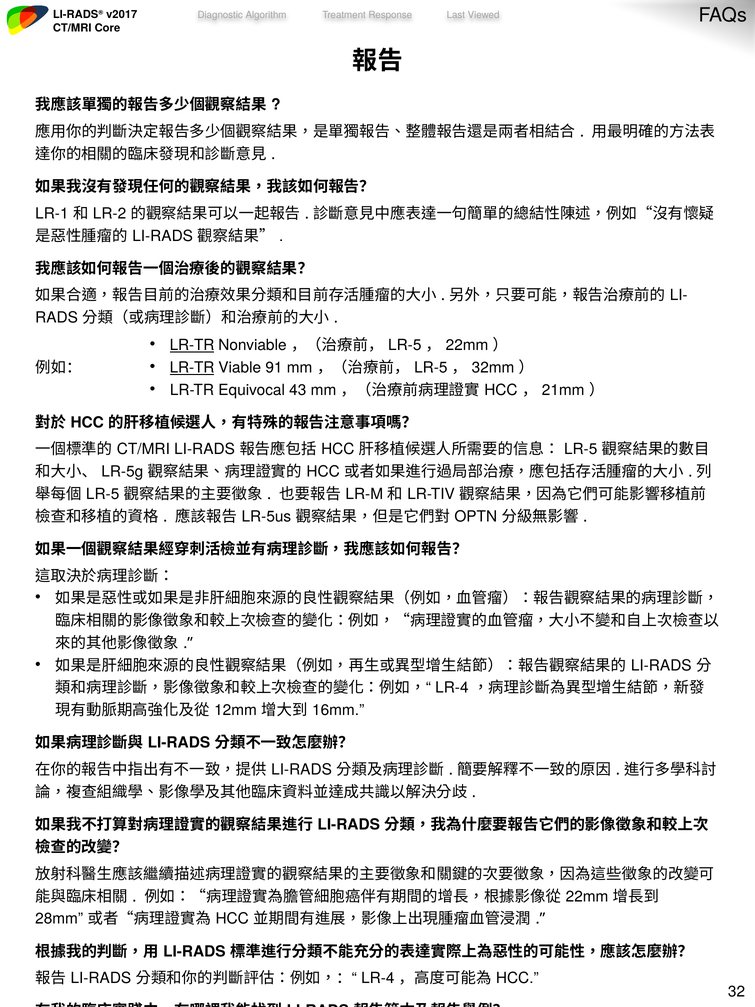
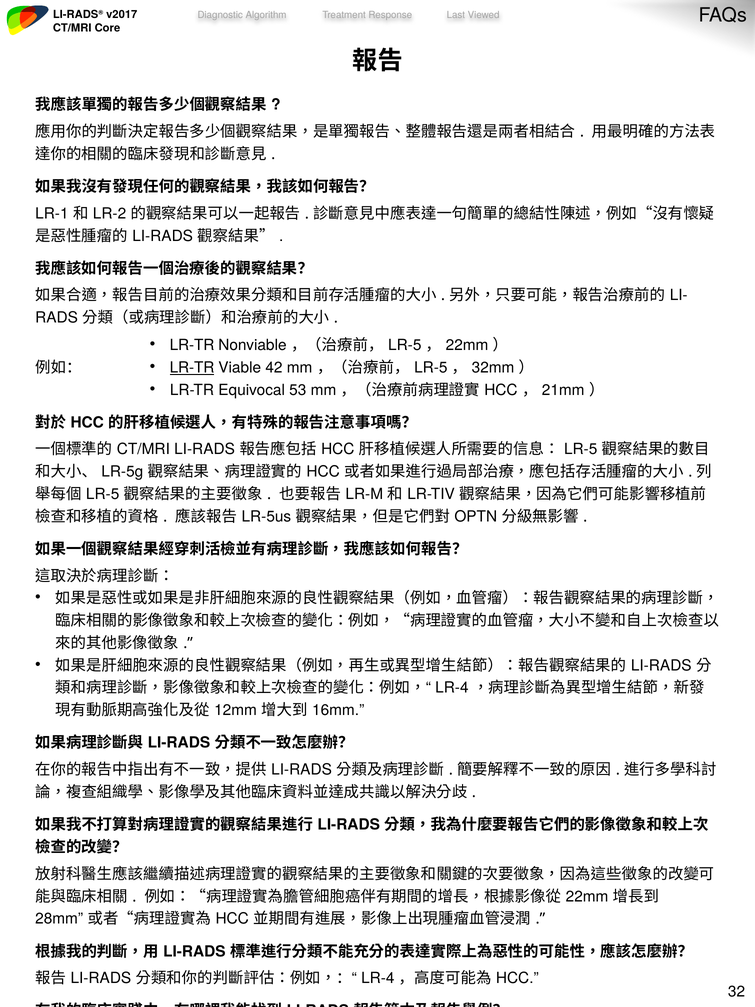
LR-TR at (192, 345) underline: present -> none
91: 91 -> 42
43: 43 -> 53
